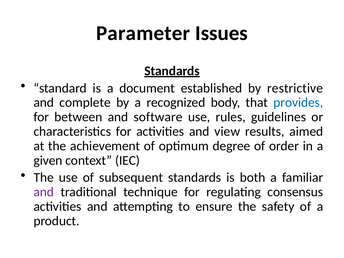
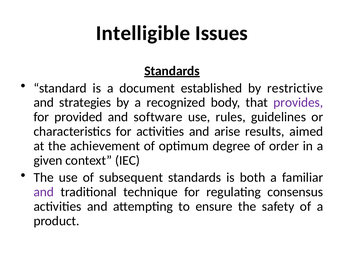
Parameter: Parameter -> Intelligible
complete: complete -> strategies
provides colour: blue -> purple
between: between -> provided
view: view -> arise
